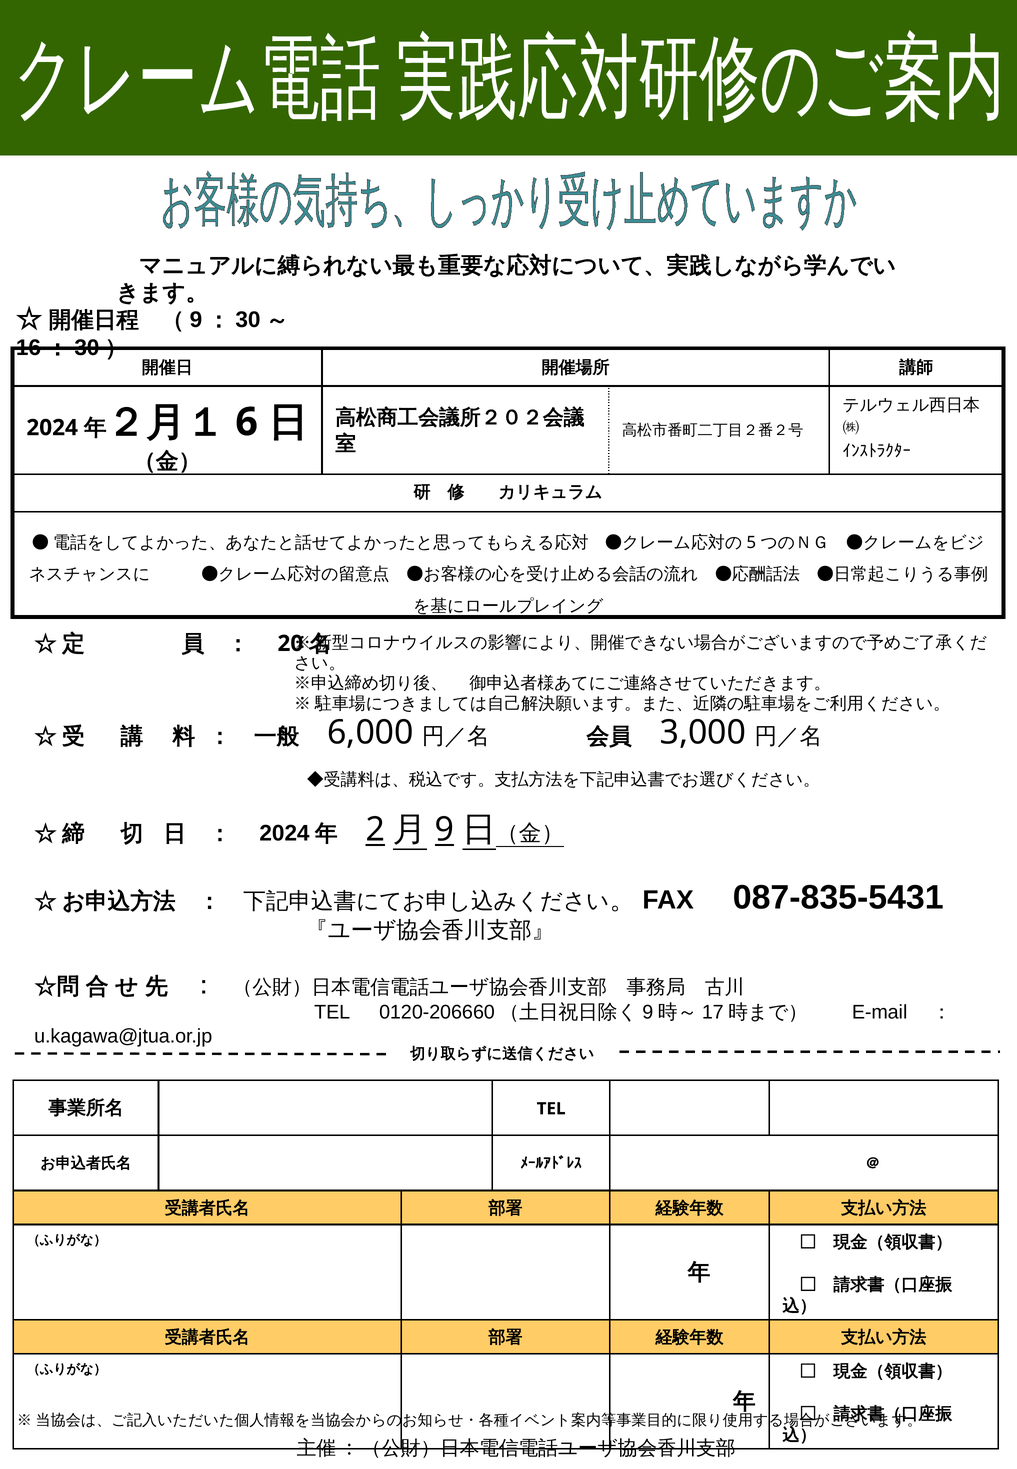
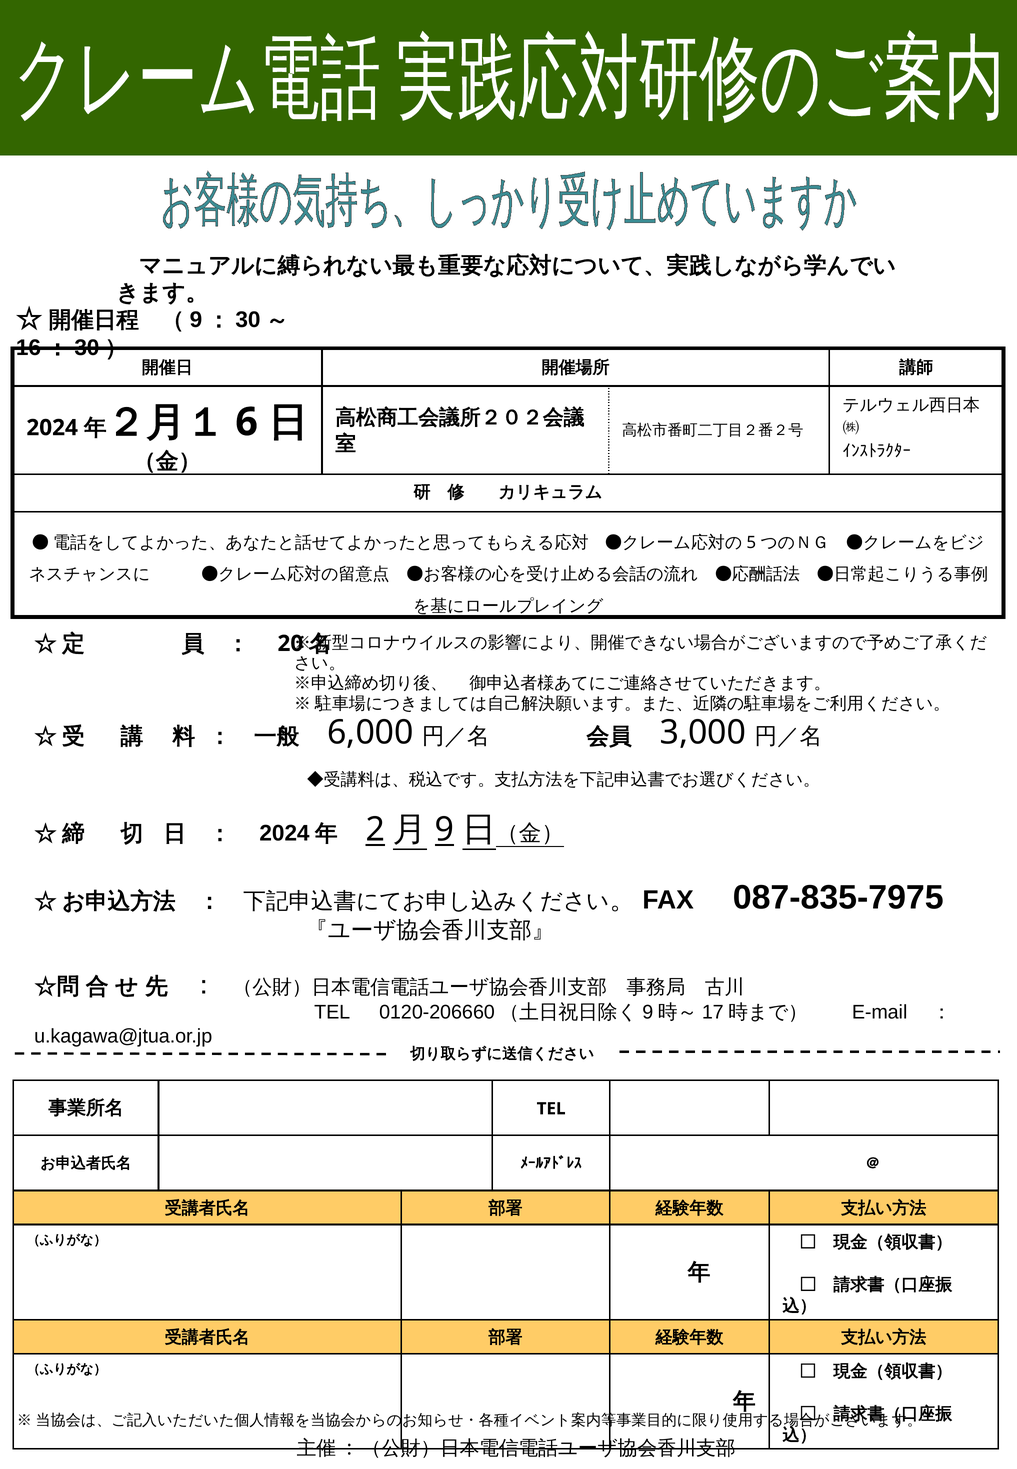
087-835-5431: 087-835-5431 -> 087-835-7975
